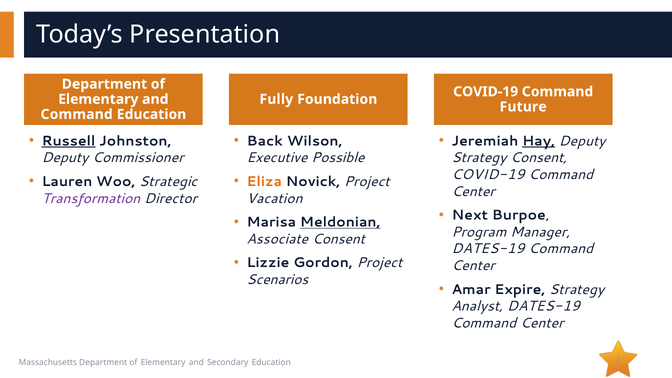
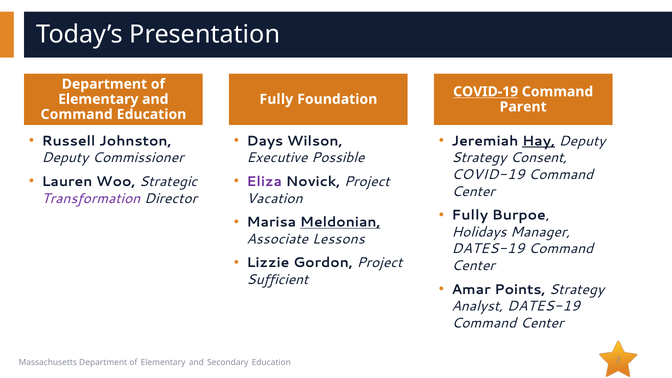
COVID-19 at (486, 92) underline: none -> present
Future: Future -> Parent
Russell underline: present -> none
Back: Back -> Days
Eliza colour: orange -> purple
Next at (470, 215): Next -> Fully
Program: Program -> Holidays
Associate Consent: Consent -> Lessons
Scenarios: Scenarios -> Sufficient
Expire: Expire -> Points
